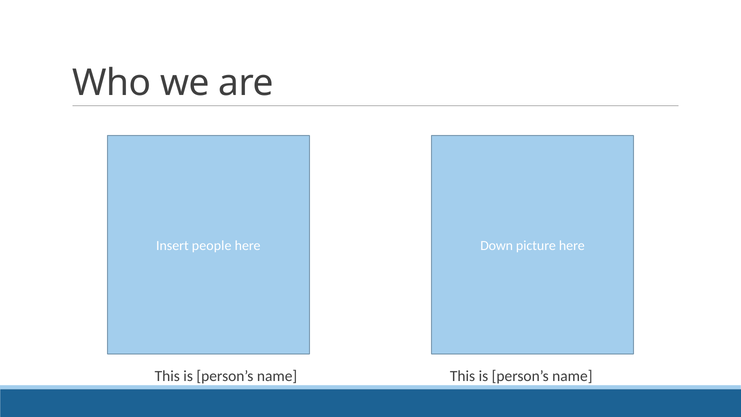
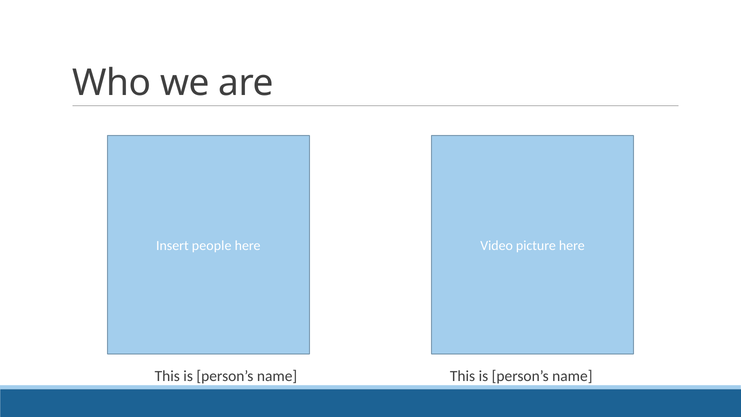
Down: Down -> Video
